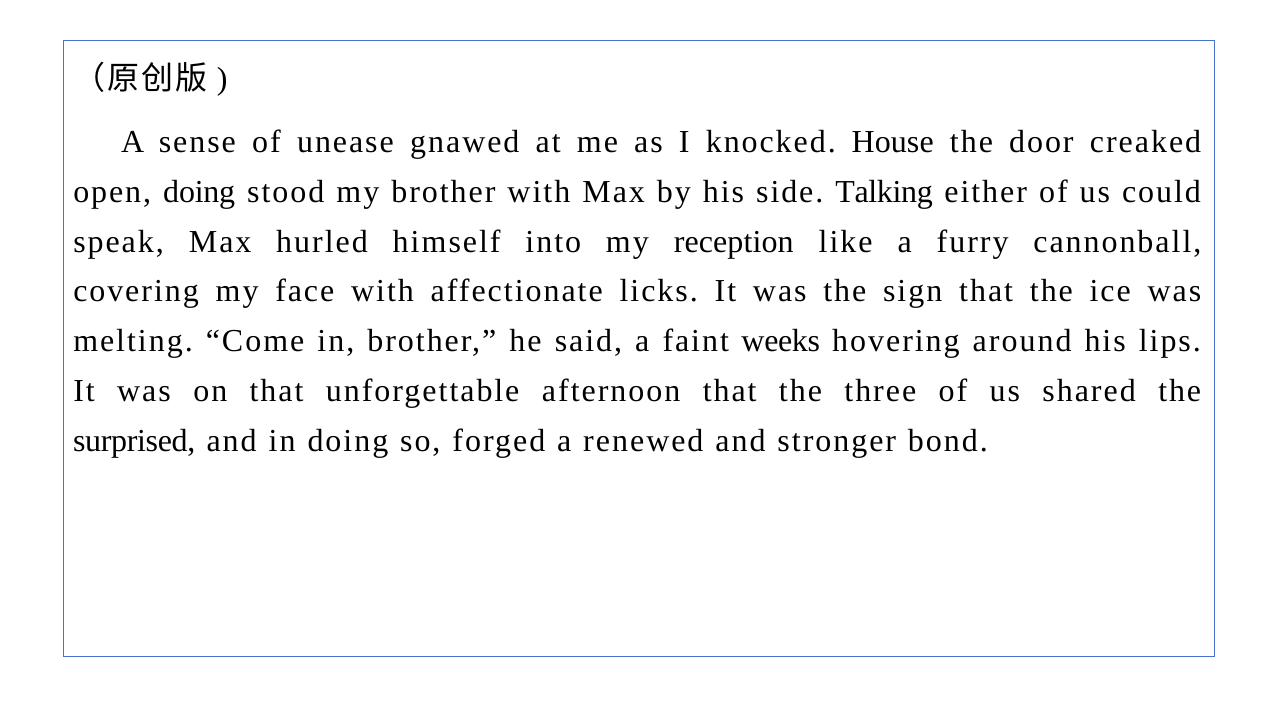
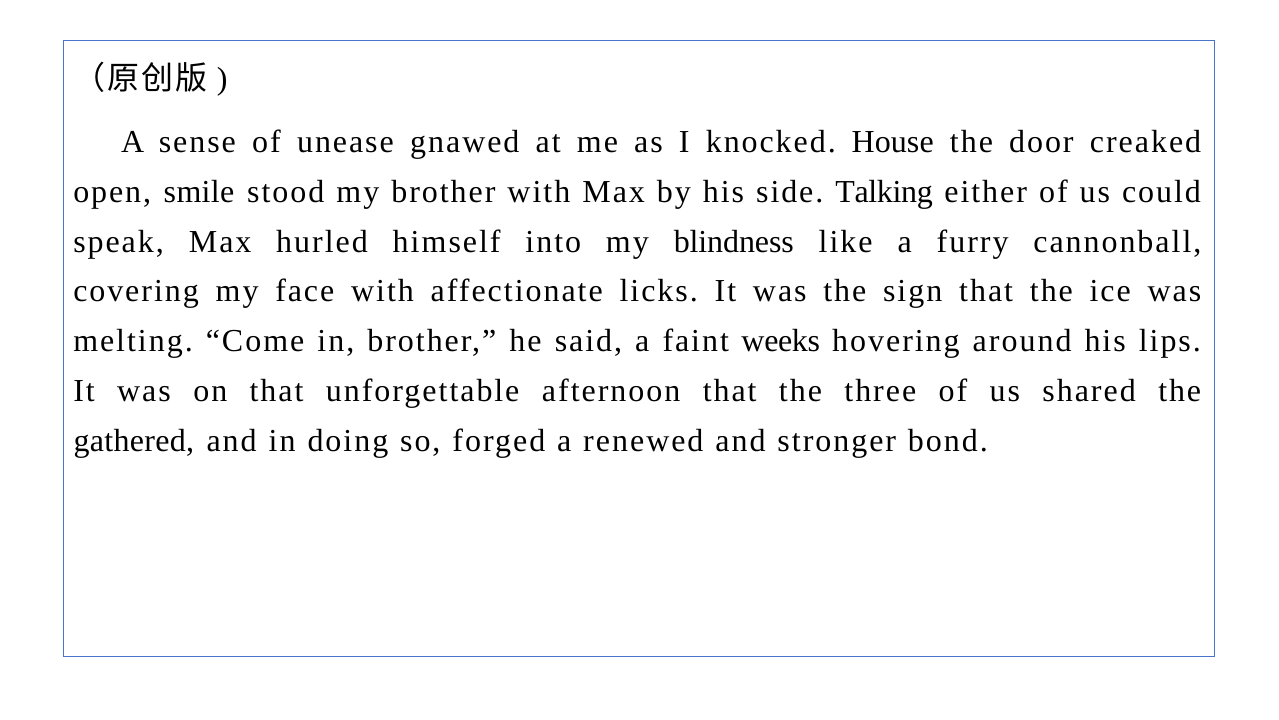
open doing: doing -> smile
reception: reception -> blindness
surprised: surprised -> gathered
